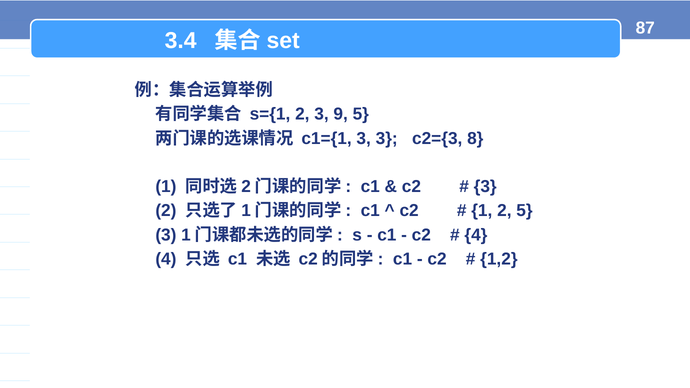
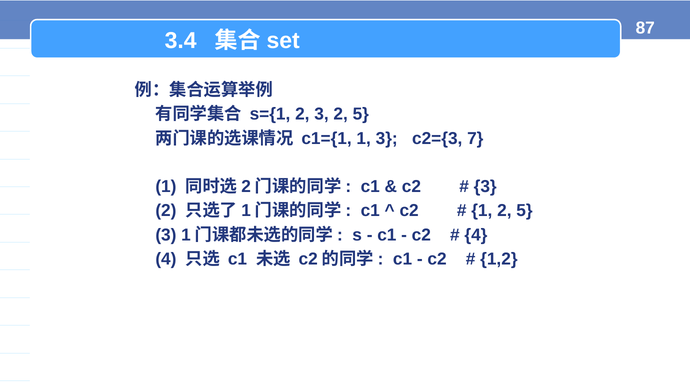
2 3 9: 9 -> 2
c1={1 3: 3 -> 1
8: 8 -> 7
